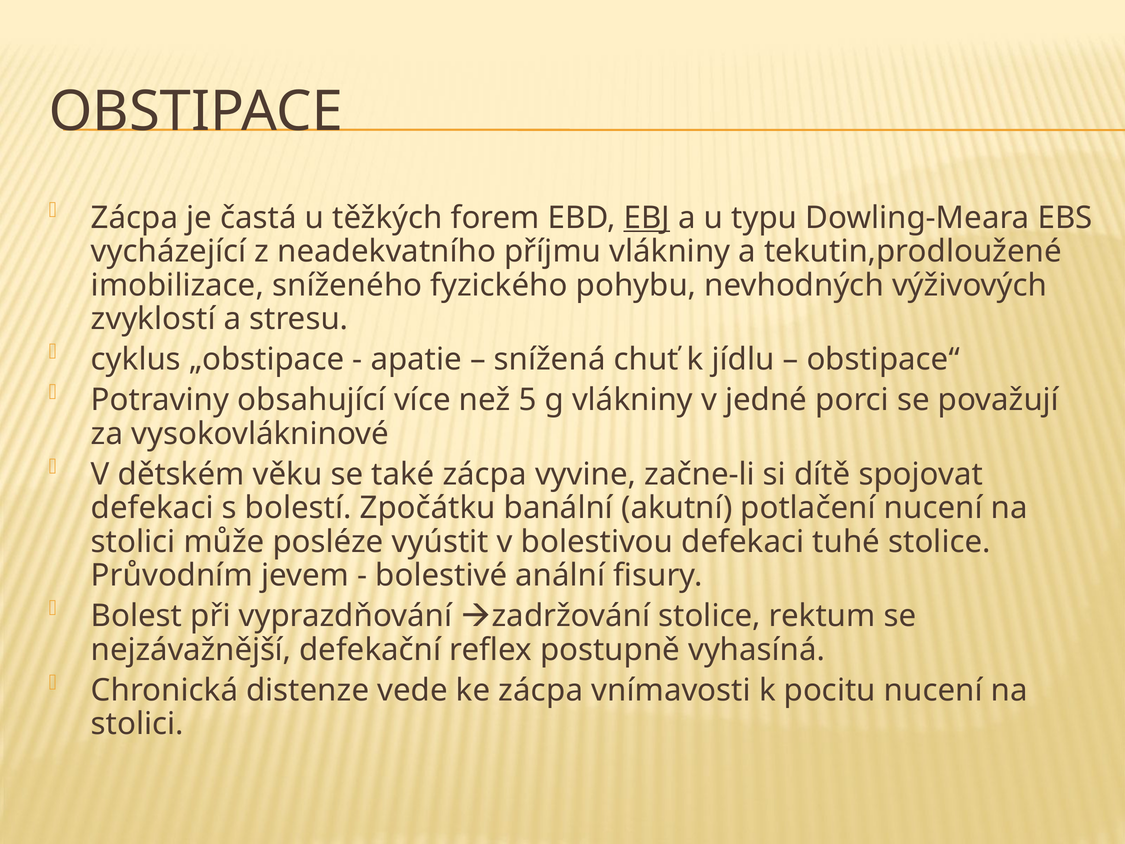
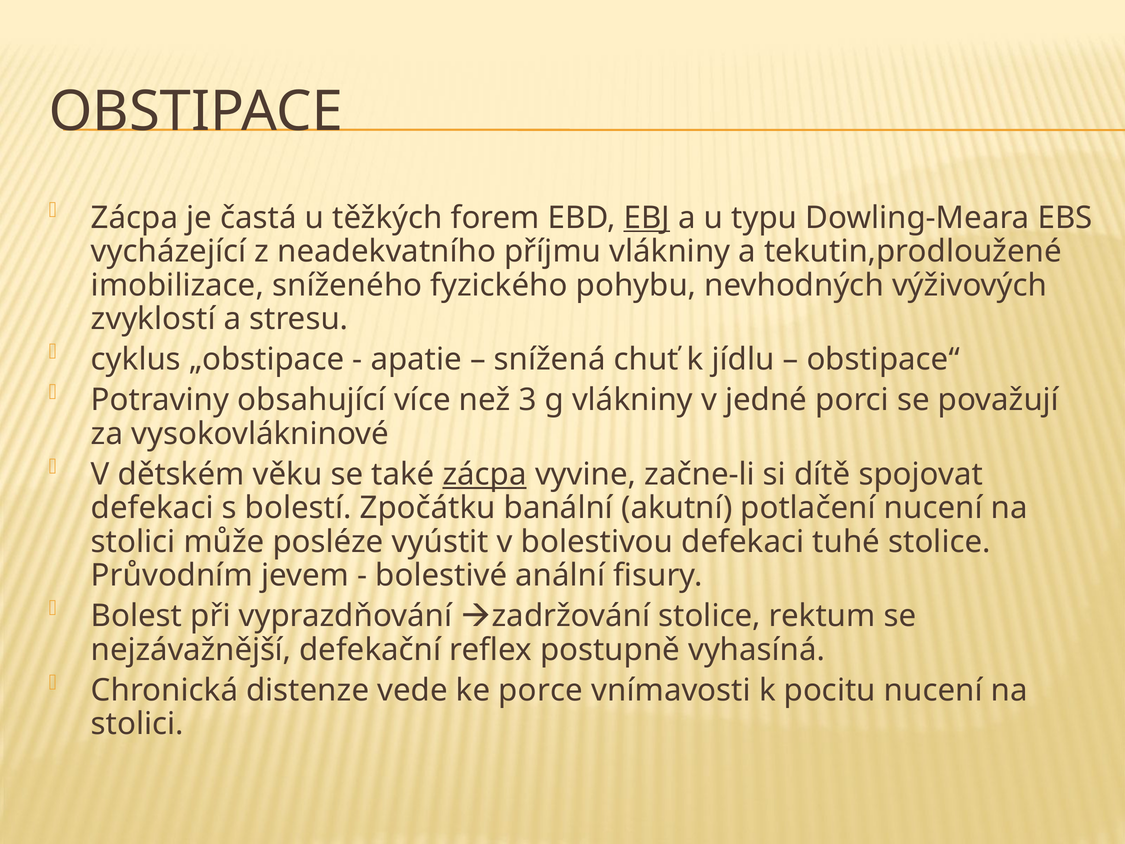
5: 5 -> 3
zácpa at (485, 474) underline: none -> present
ke zácpa: zácpa -> porce
